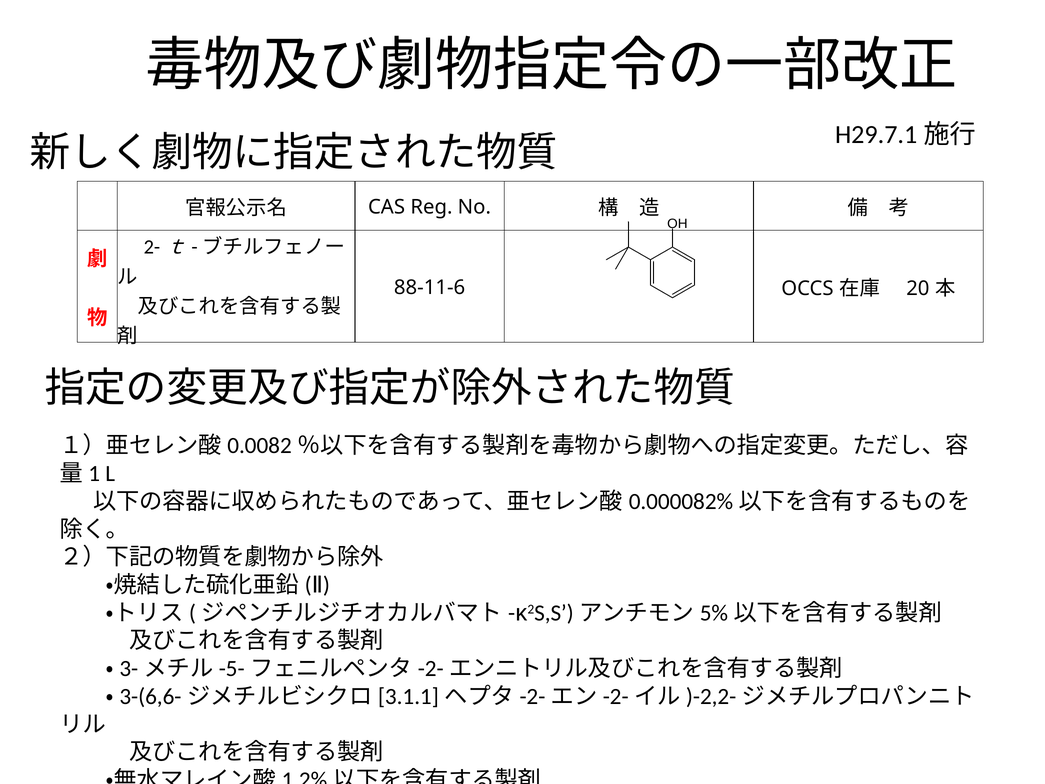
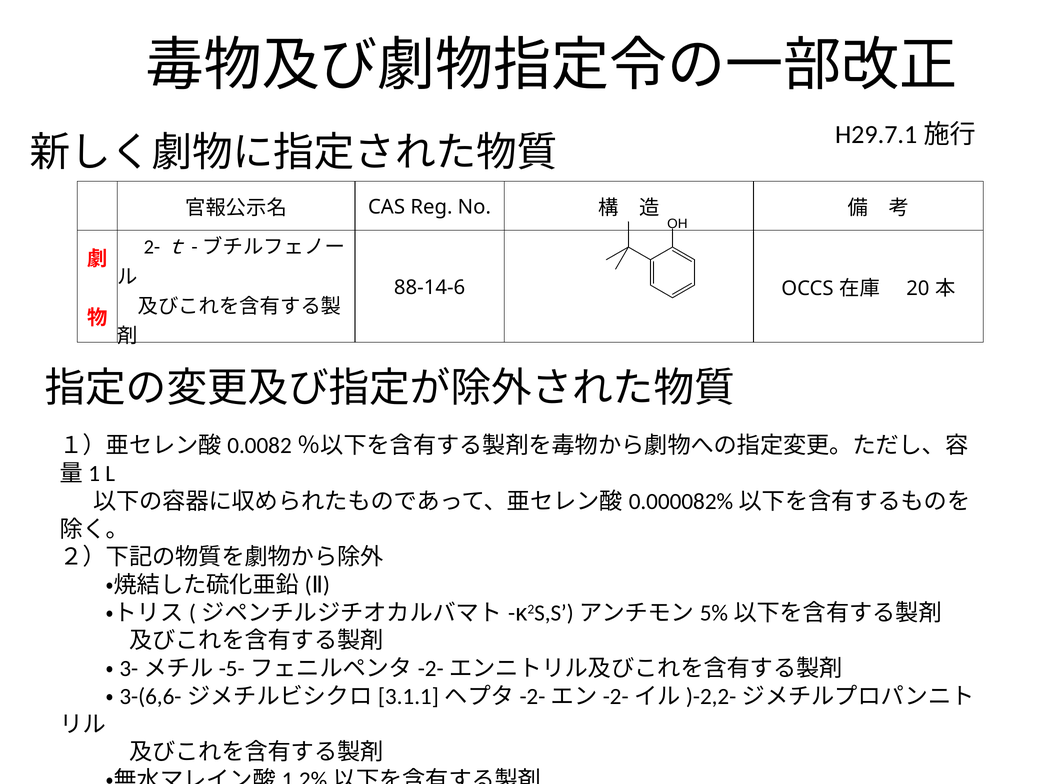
88-11-6: 88-11-6 -> 88-14-6
